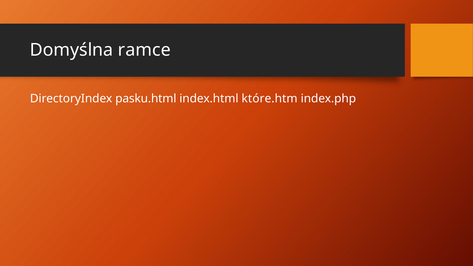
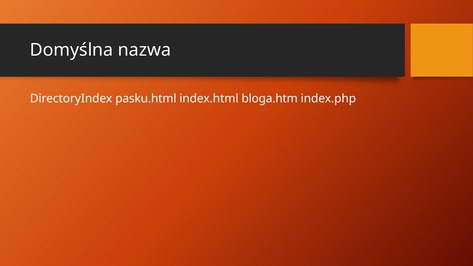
ramce: ramce -> nazwa
które.htm: które.htm -> bloga.htm
